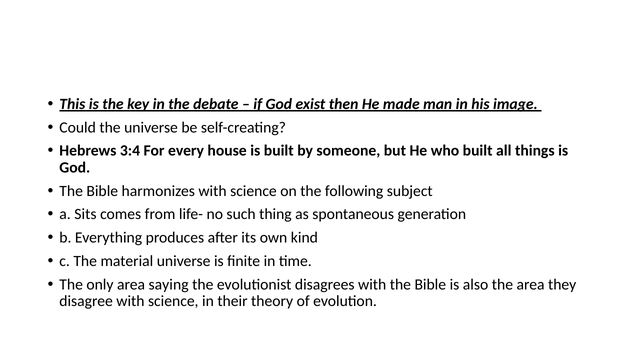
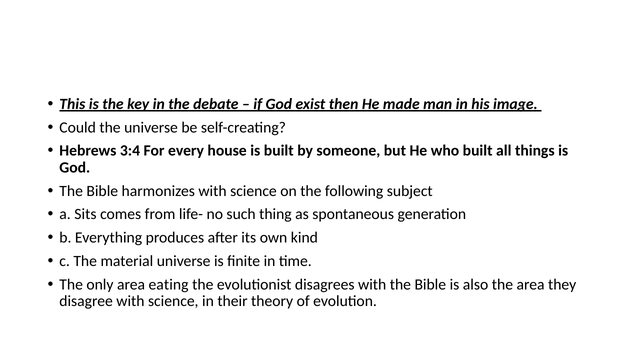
saying: saying -> eating
